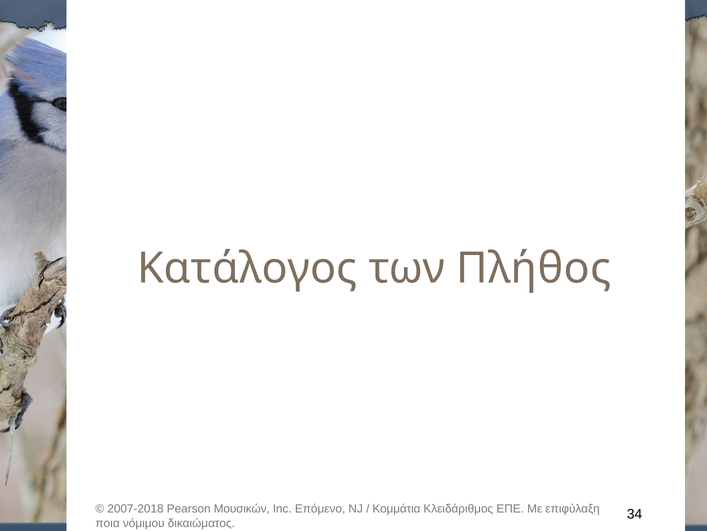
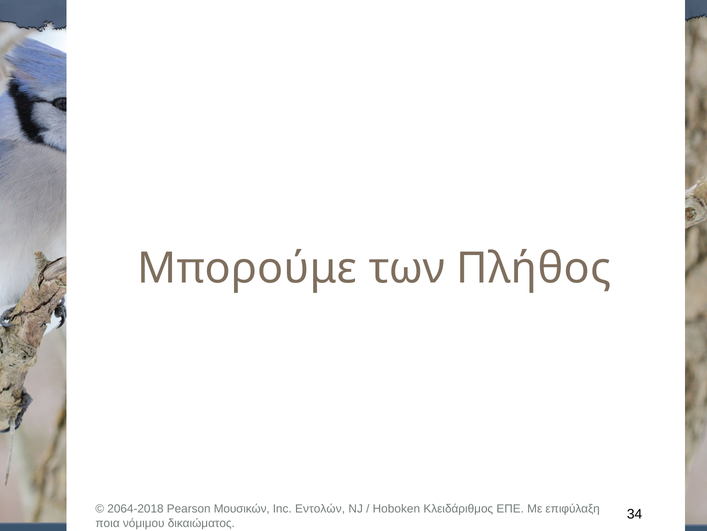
Κατάλογος: Κατάλογος -> Μπορούμε
2007-2018: 2007-2018 -> 2064-2018
Επόμενο: Επόμενο -> Εντολών
Κομμάτια: Κομμάτια -> Hoboken
